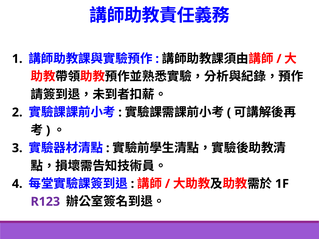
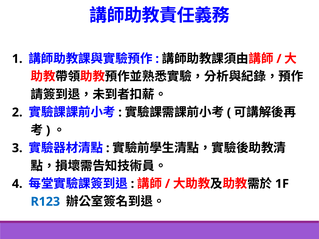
R123 colour: purple -> blue
